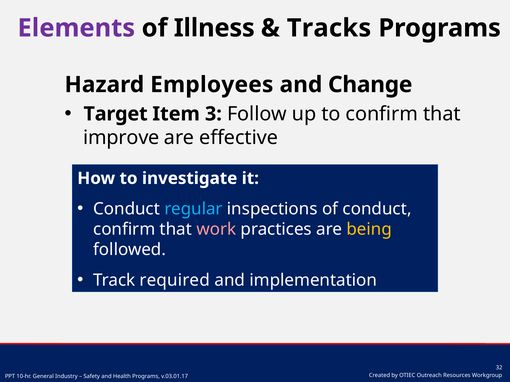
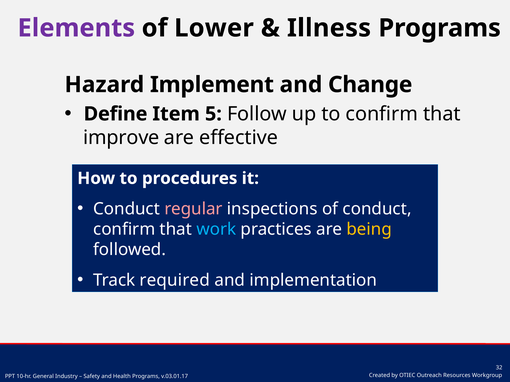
Illness: Illness -> Lower
Tracks: Tracks -> Illness
Employees: Employees -> Implement
Target: Target -> Define
3: 3 -> 5
investigate: investigate -> procedures
regular colour: light blue -> pink
work colour: pink -> light blue
